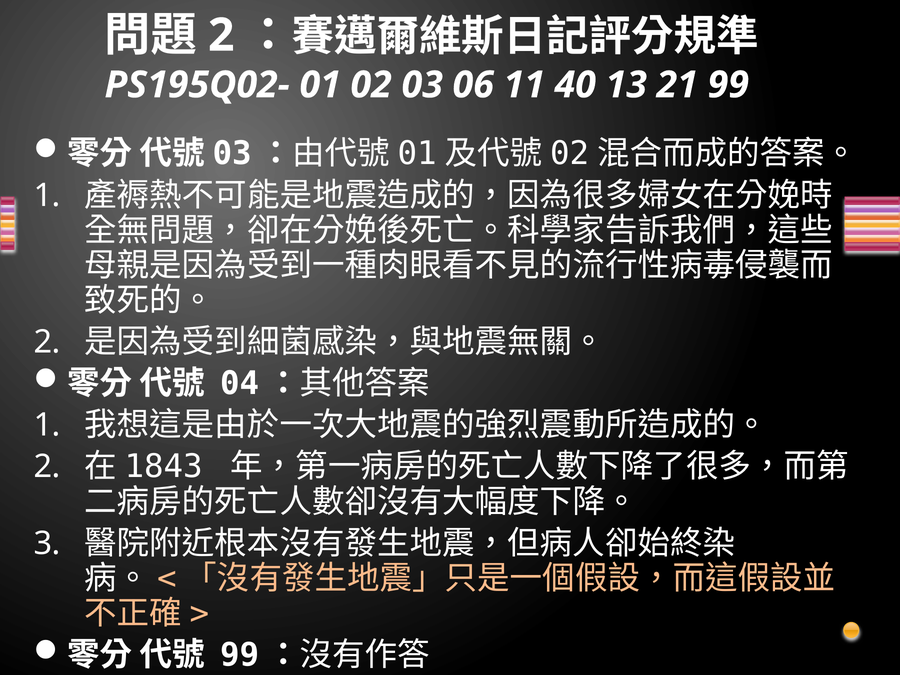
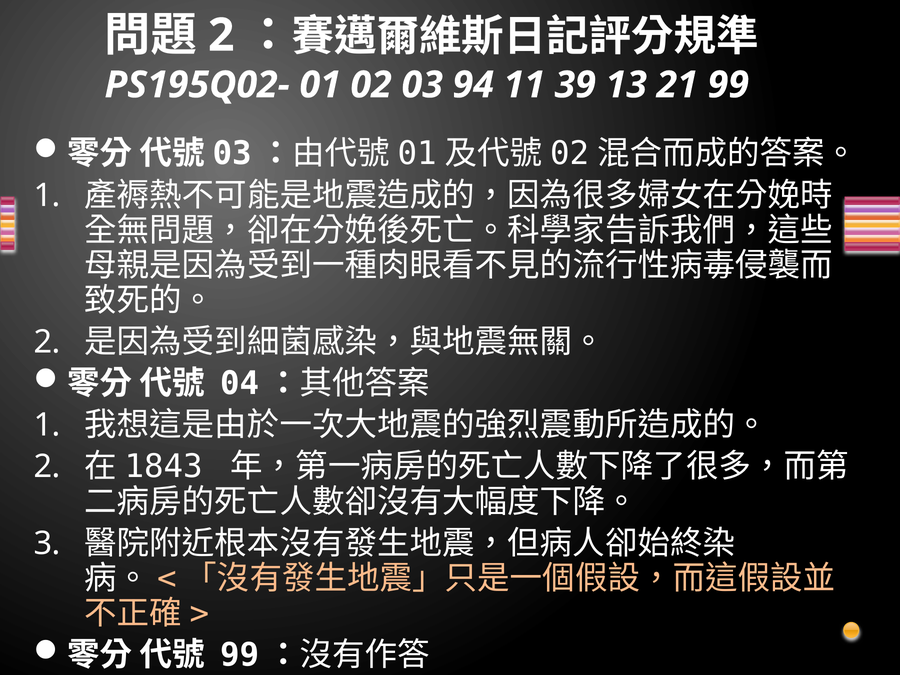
06: 06 -> 94
40: 40 -> 39
